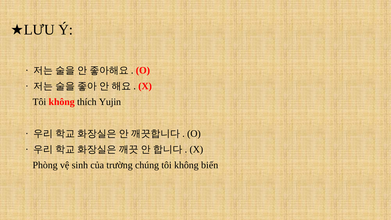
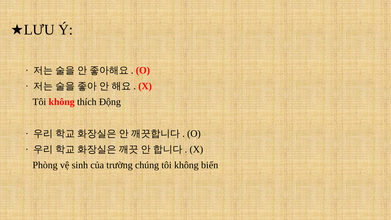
Yujin: Yujin -> Động
